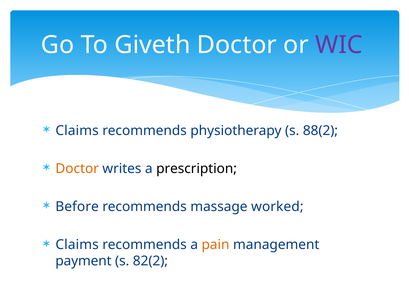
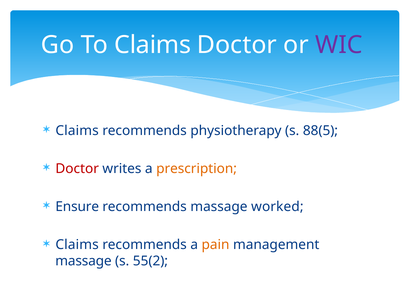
To Giveth: Giveth -> Claims
88(2: 88(2 -> 88(5
Doctor at (77, 169) colour: orange -> red
prescription colour: black -> orange
Before: Before -> Ensure
payment at (83, 262): payment -> massage
82(2: 82(2 -> 55(2
